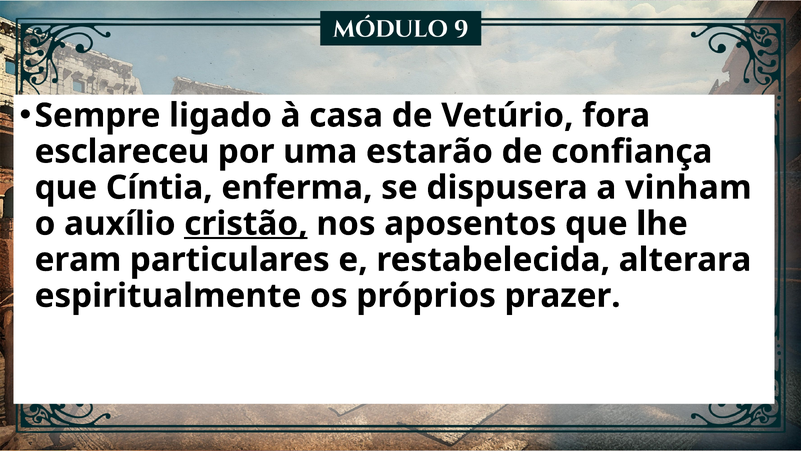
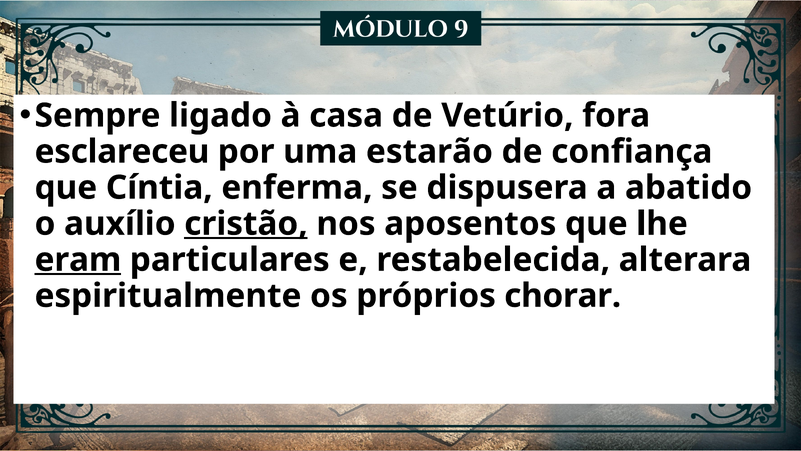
vinham: vinham -> abatido
eram underline: none -> present
prazer: prazer -> chorar
